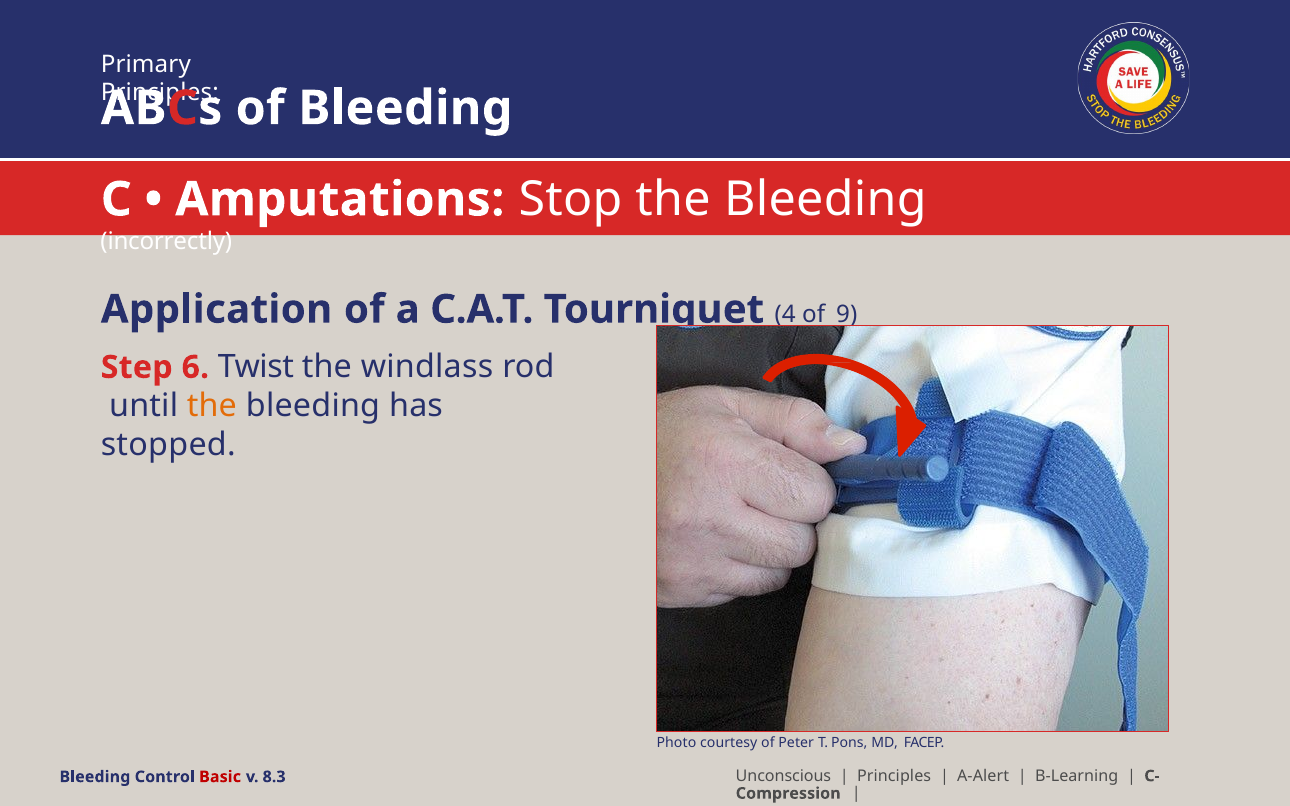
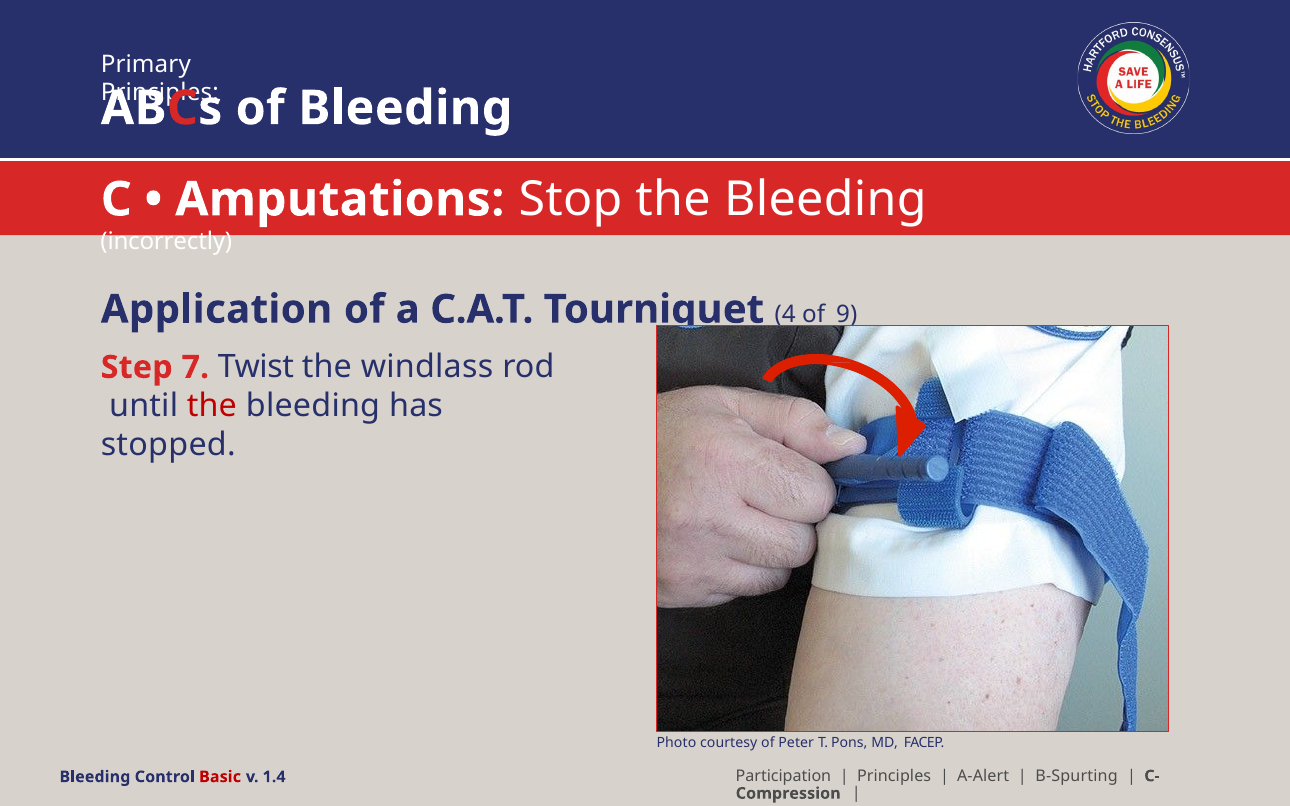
6: 6 -> 7
the at (212, 406) colour: orange -> red
Unconscious: Unconscious -> Participation
B-Learning: B-Learning -> B-Spurting
8.3: 8.3 -> 1.4
